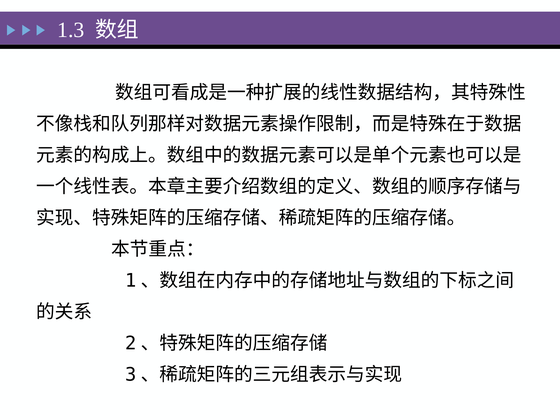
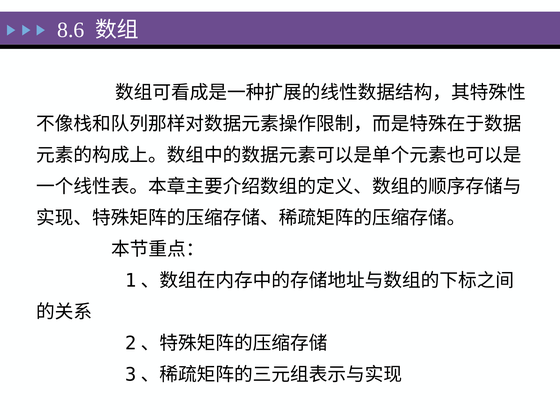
1.3: 1.3 -> 8.6
